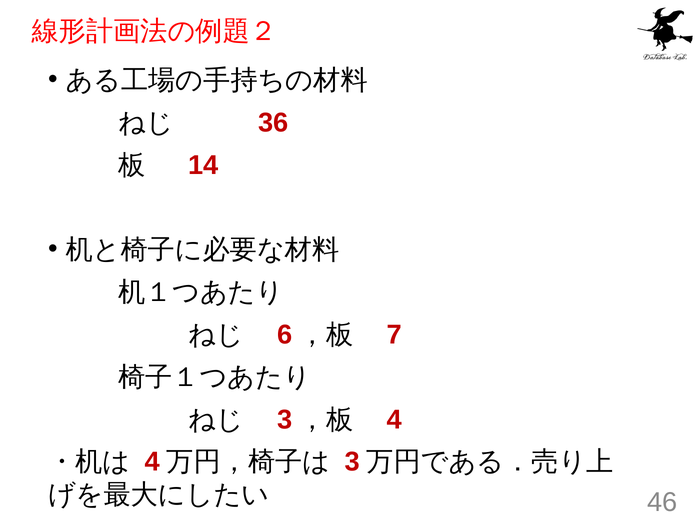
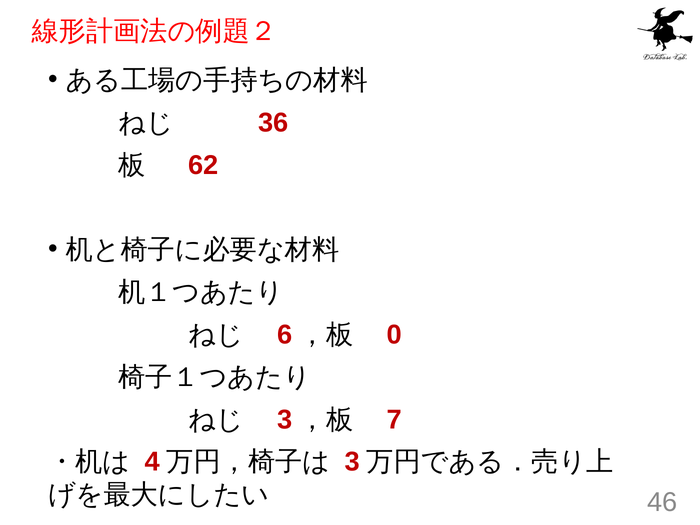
14: 14 -> 62
7: 7 -> 0
4 at (395, 420): 4 -> 7
